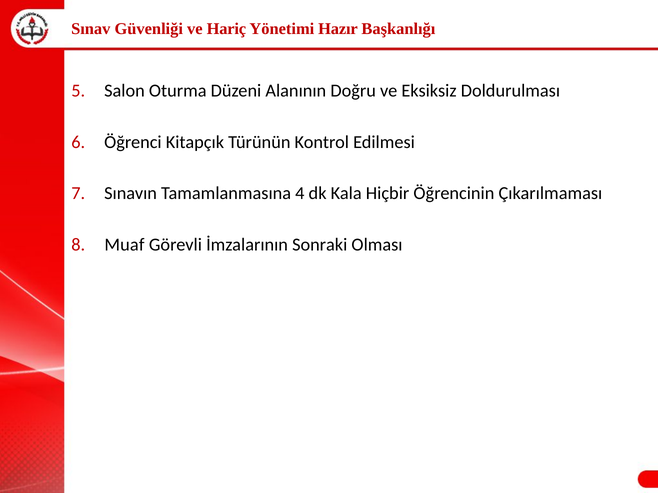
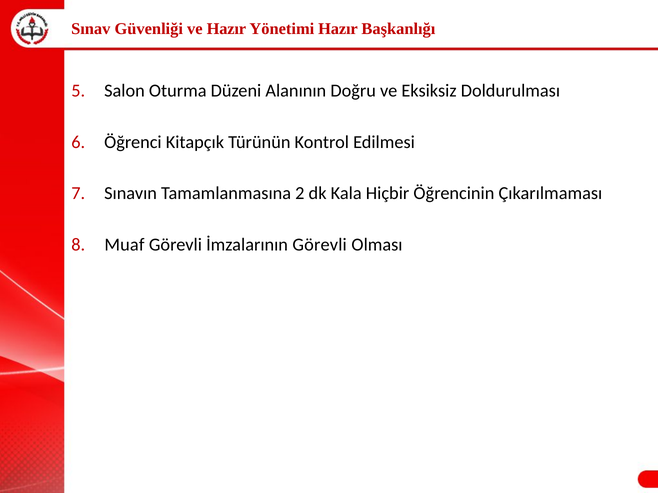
ve Hariç: Hariç -> Hazır
4: 4 -> 2
İmzalarının Sonraki: Sonraki -> Görevli
